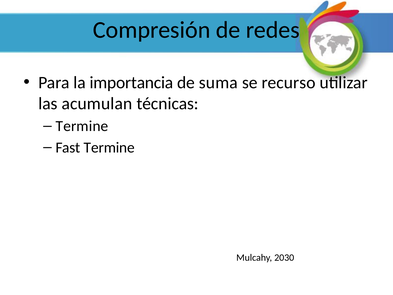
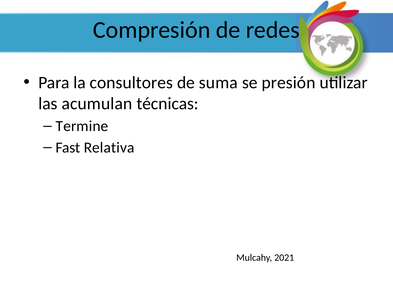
importancia: importancia -> consultores
recurso: recurso -> presión
Fast Termine: Termine -> Relativa
2030: 2030 -> 2021
